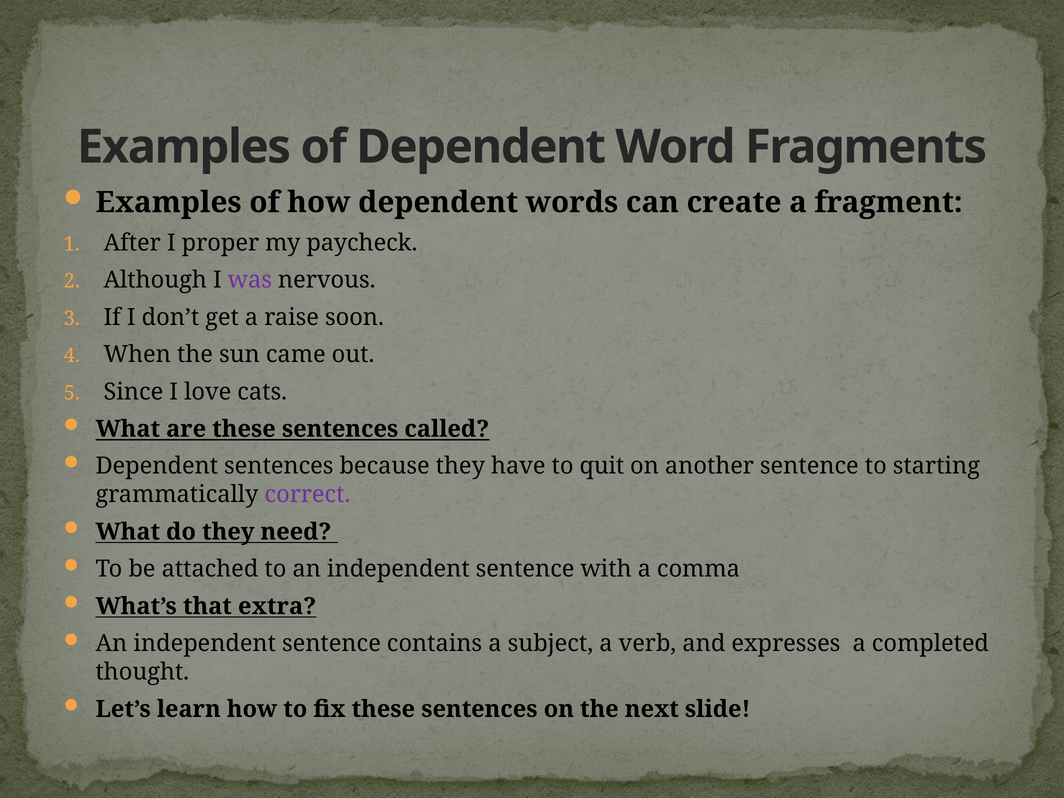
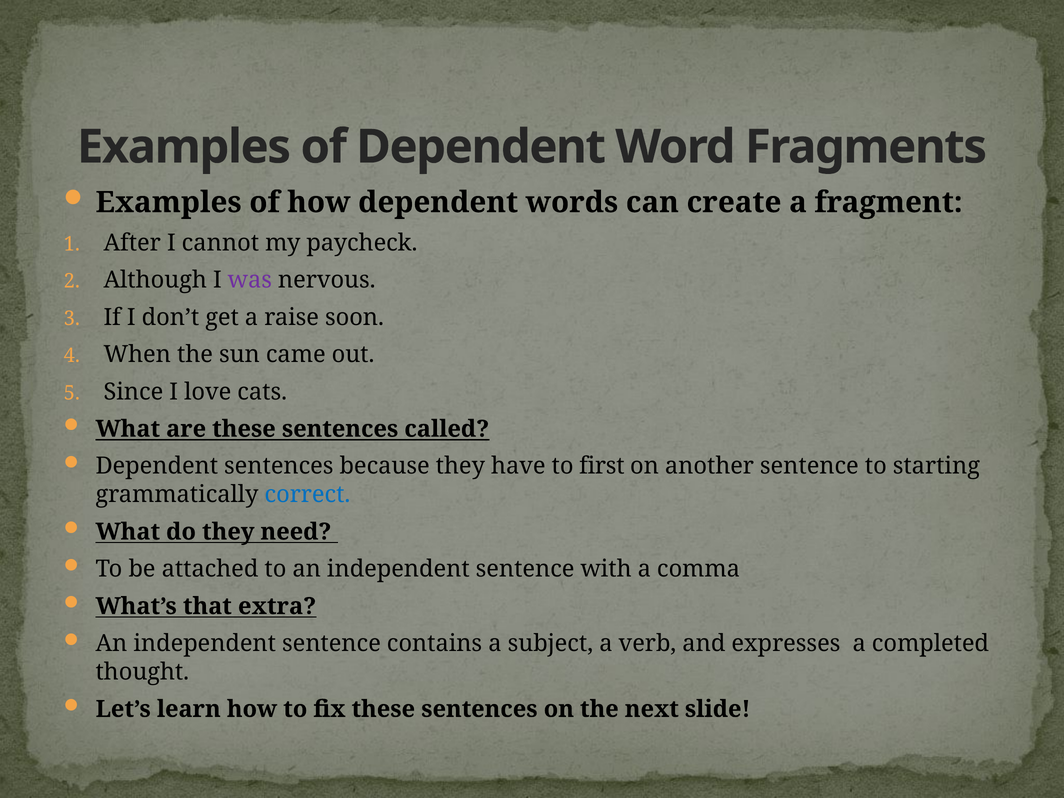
proper: proper -> cannot
quit: quit -> first
correct colour: purple -> blue
